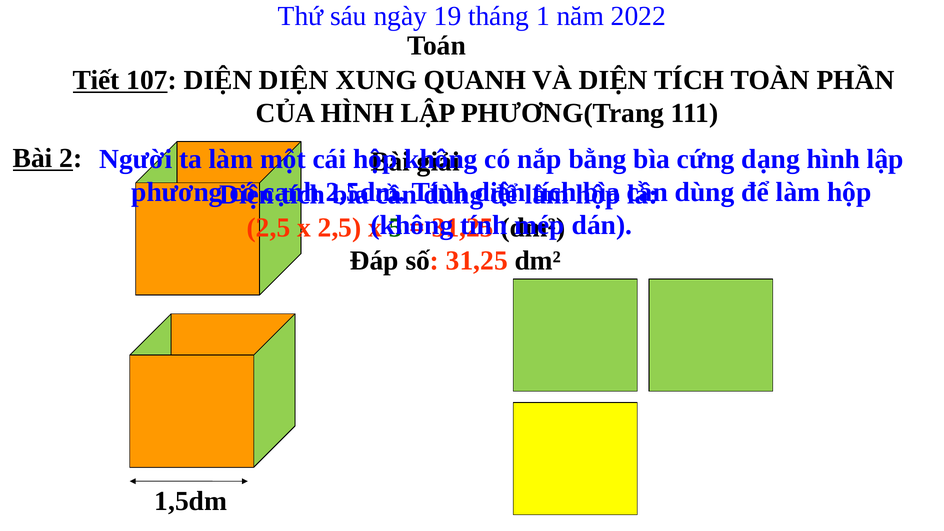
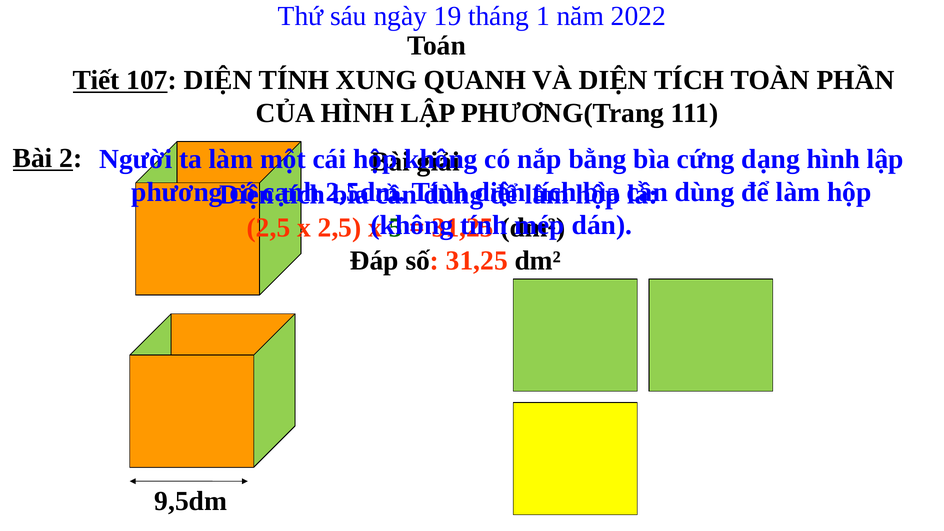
DIỆN DIỆN: DIỆN -> TÍNH
1,5dm: 1,5dm -> 9,5dm
